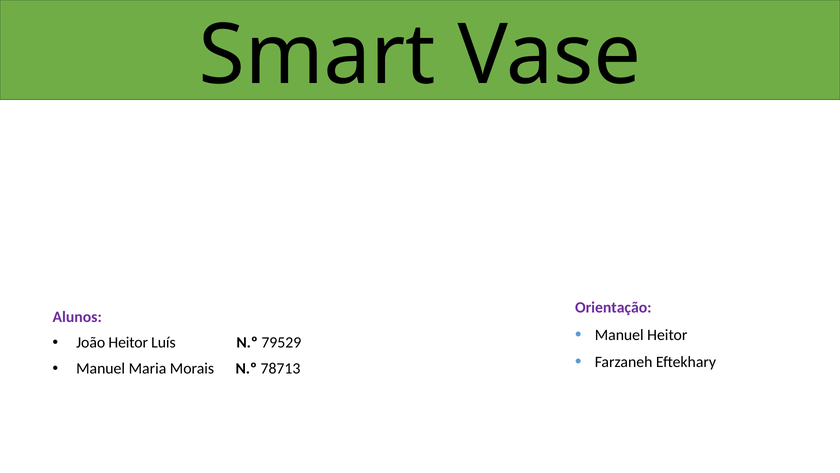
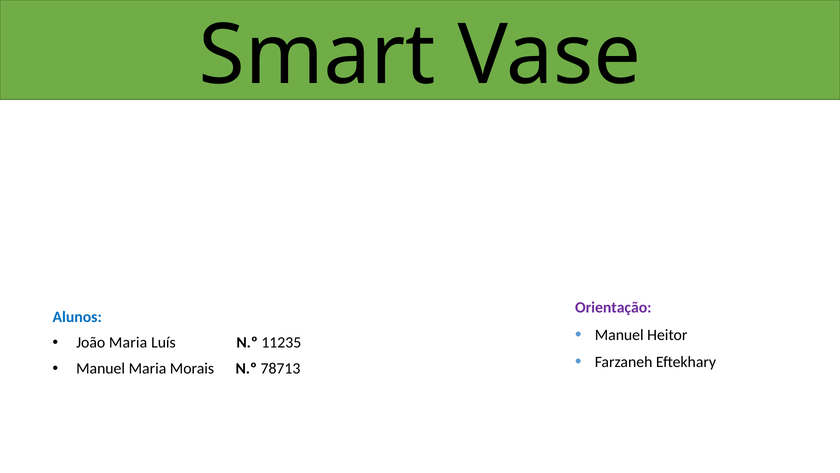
Alunos colour: purple -> blue
João Heitor: Heitor -> Maria
79529: 79529 -> 11235
